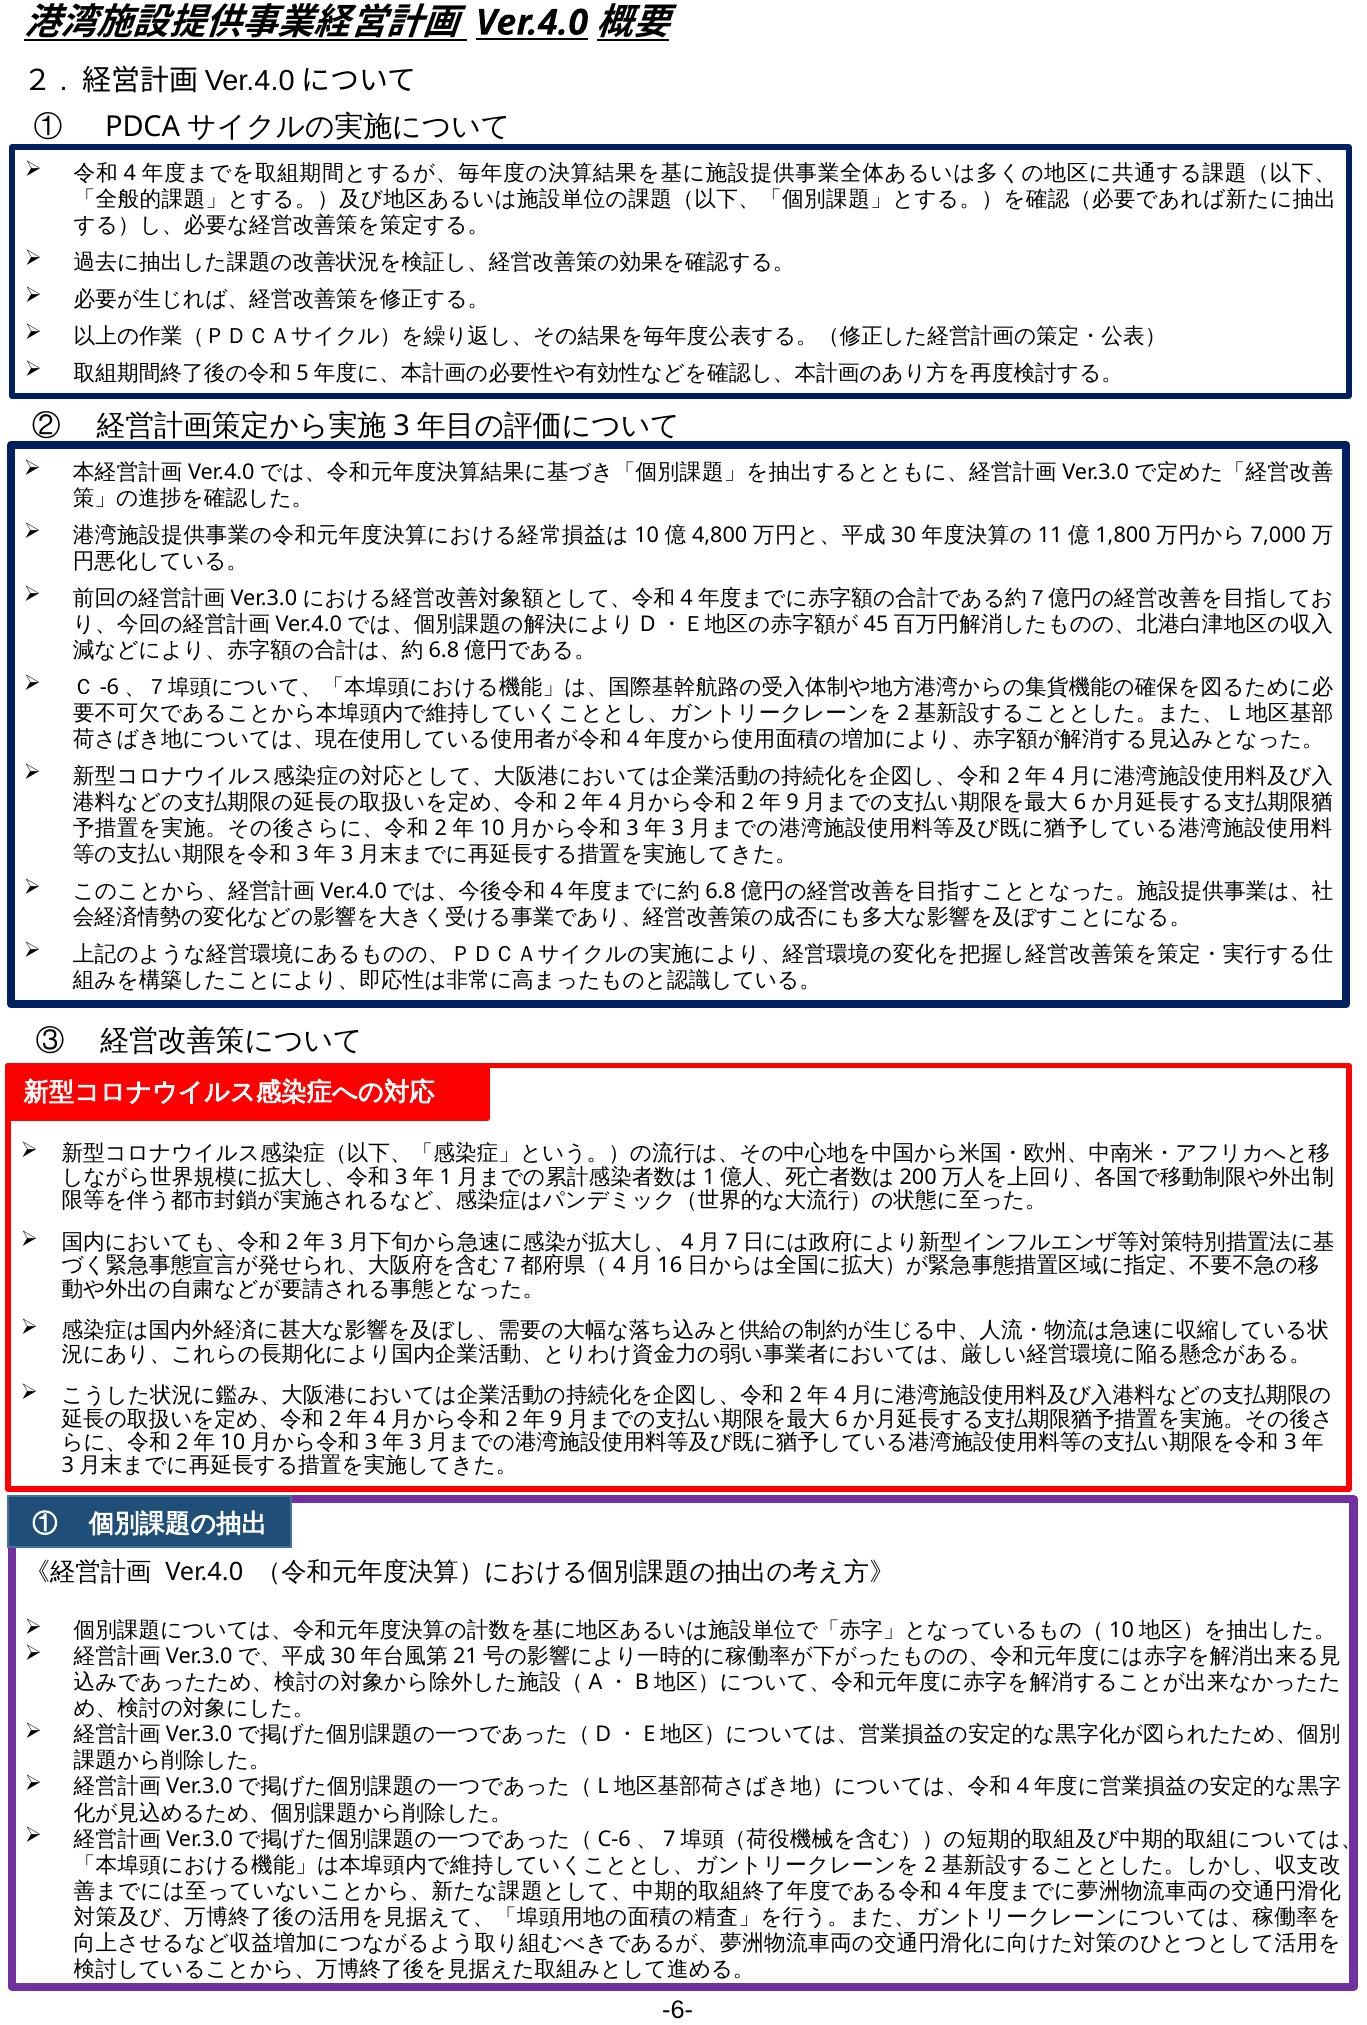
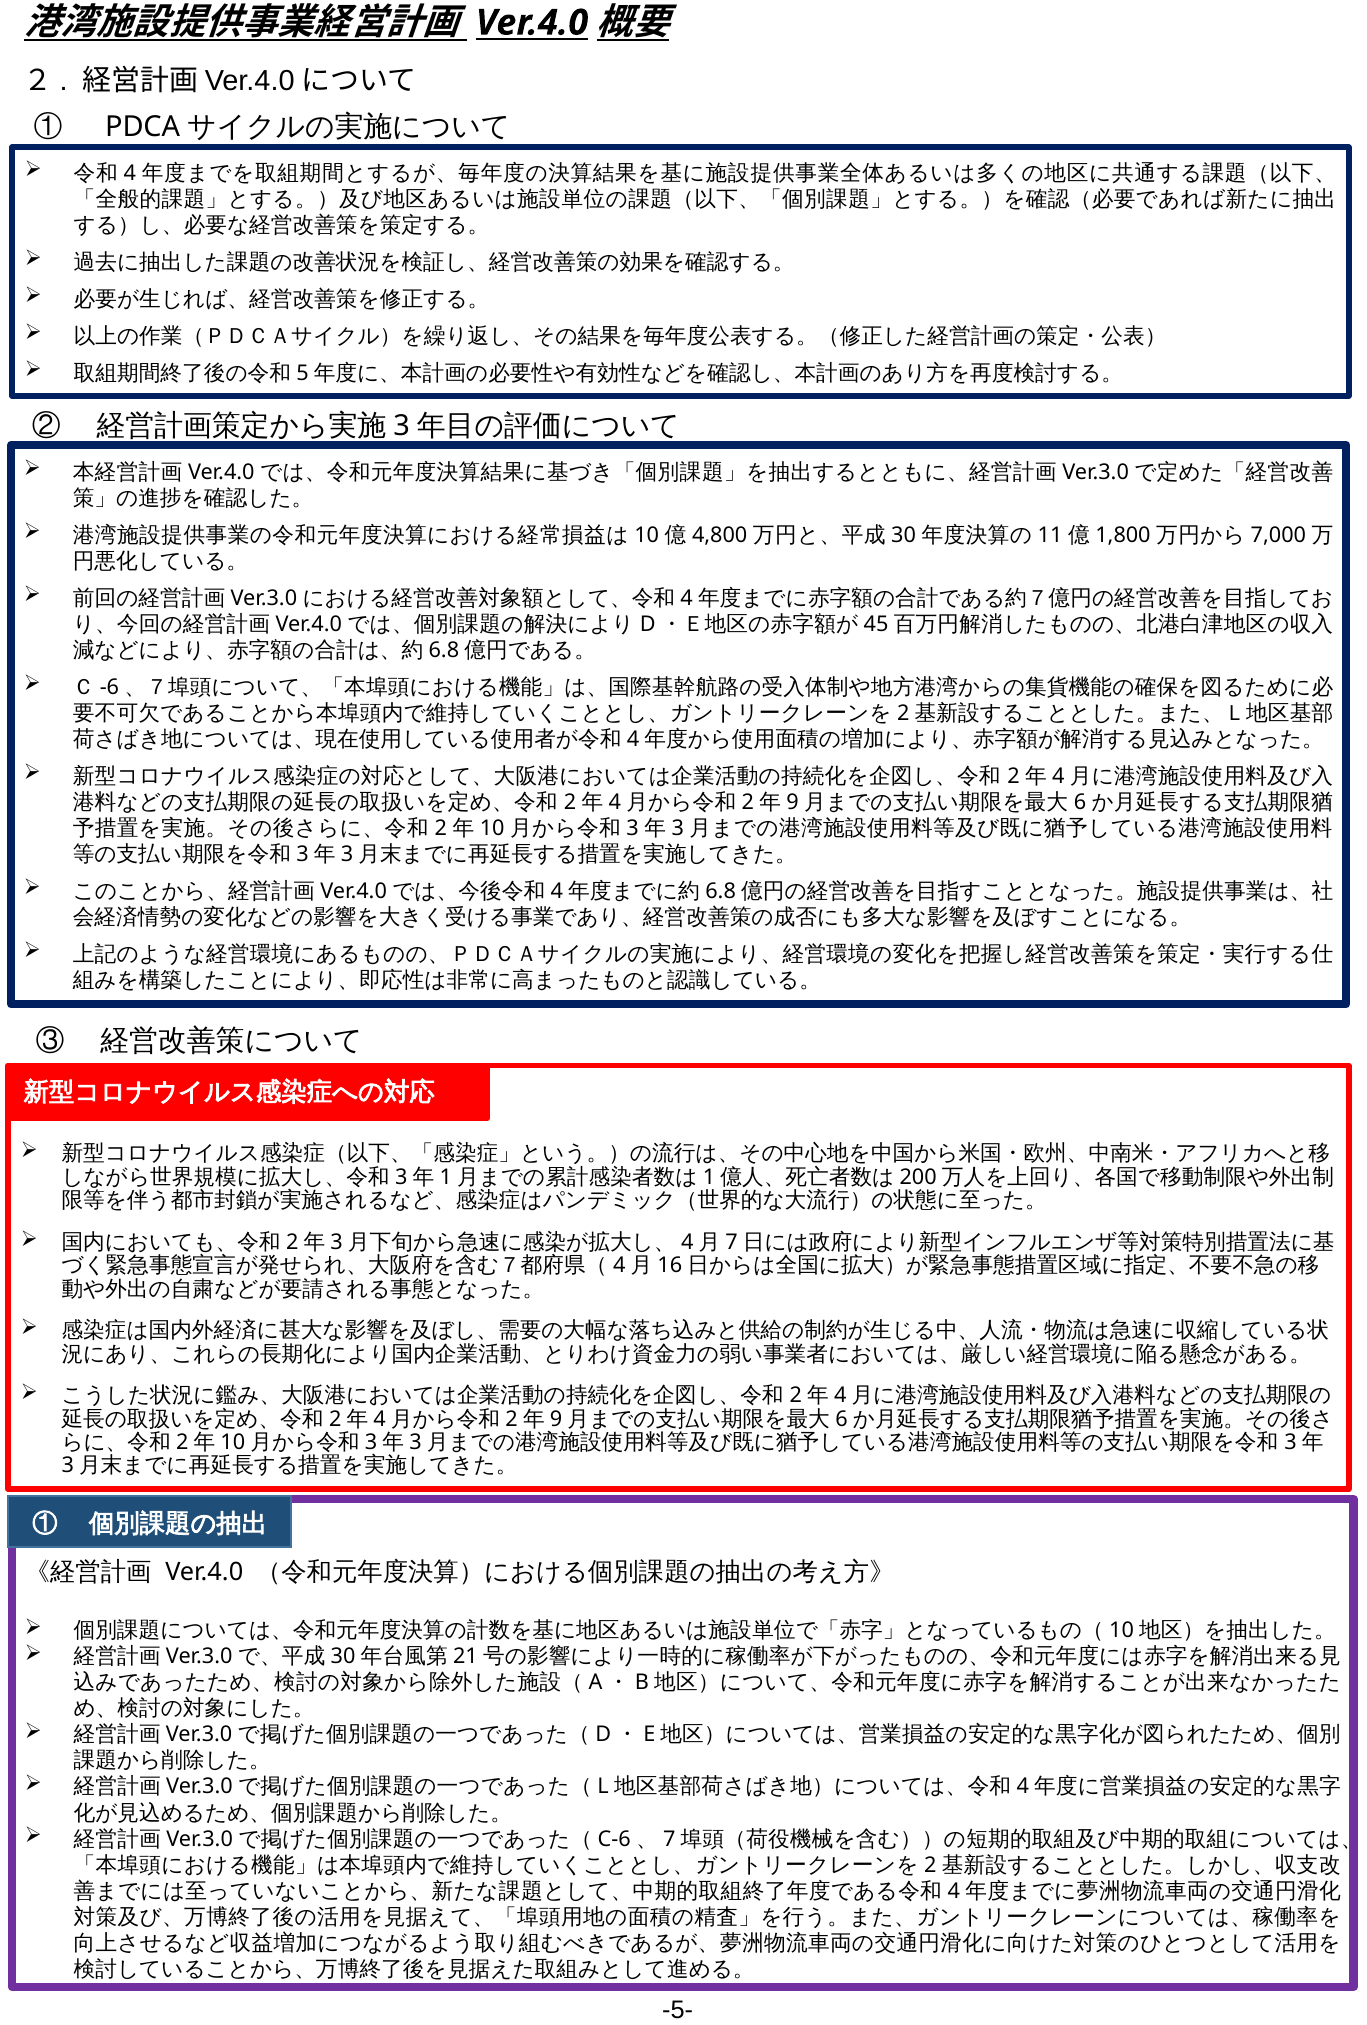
-6-: -6- -> -5-
